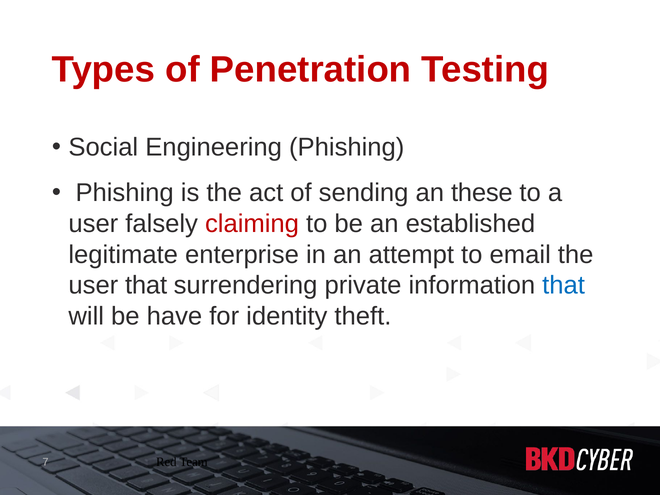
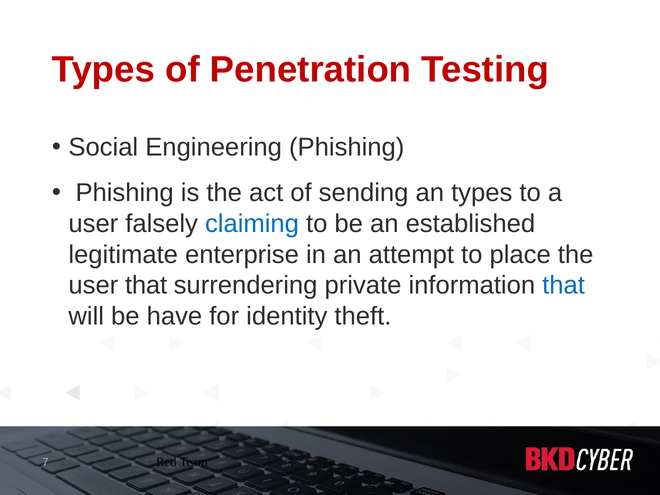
an these: these -> types
claiming colour: red -> blue
email: email -> place
